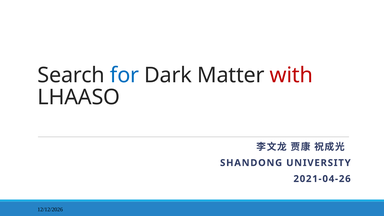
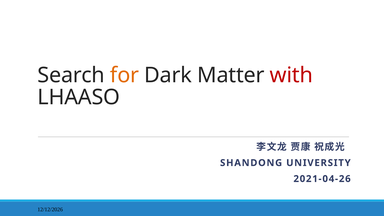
for colour: blue -> orange
